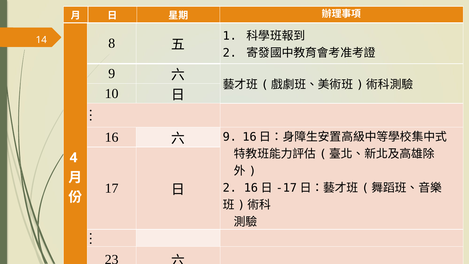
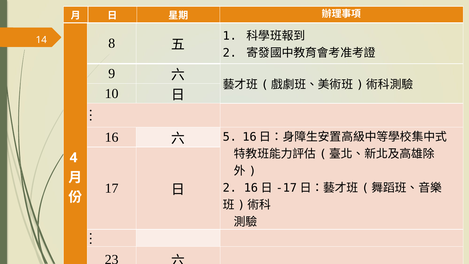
9 at (230, 137): 9 -> 5
